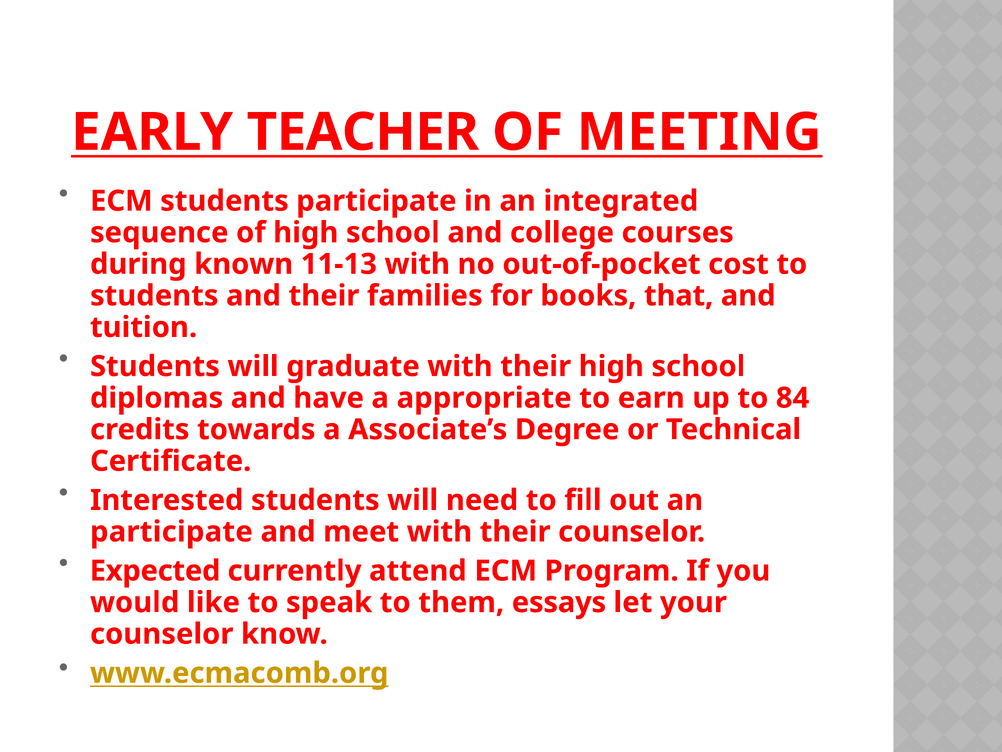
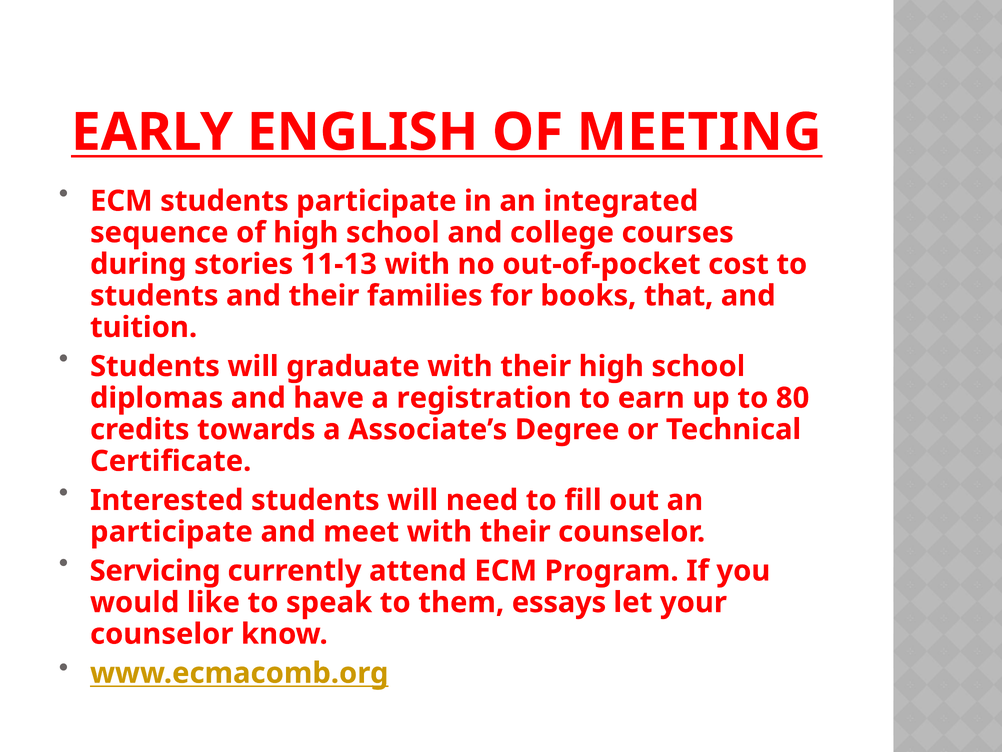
TEACHER: TEACHER -> ENGLISH
known: known -> stories
appropriate: appropriate -> registration
84: 84 -> 80
Expected: Expected -> Servicing
